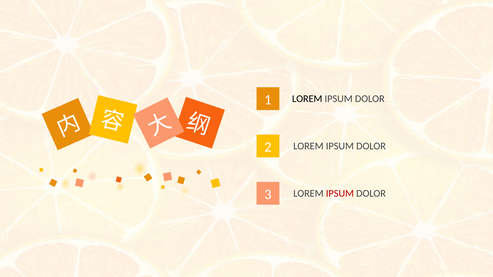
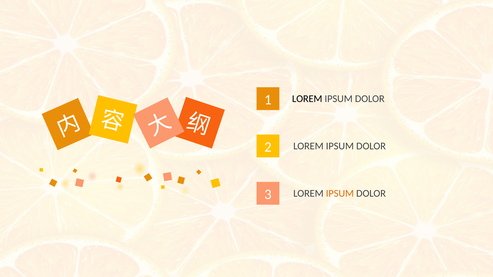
IPSUM at (340, 194) colour: red -> orange
